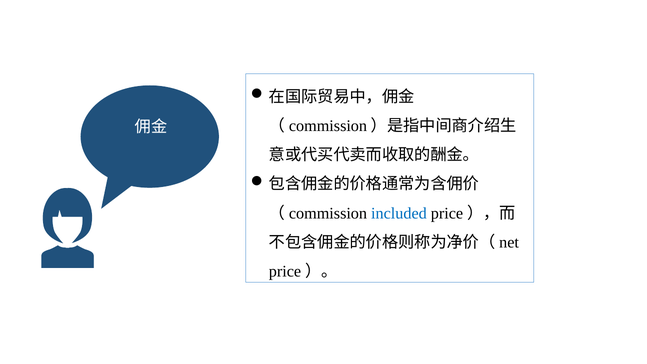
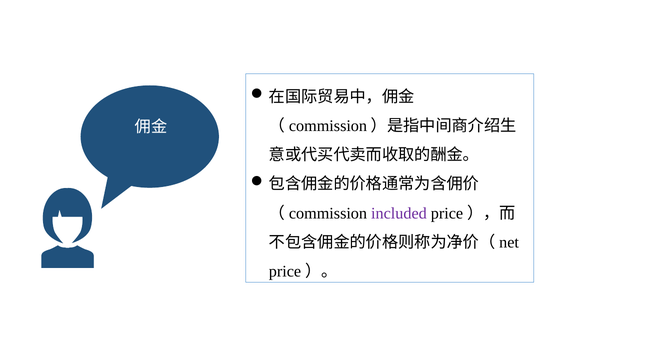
included colour: blue -> purple
